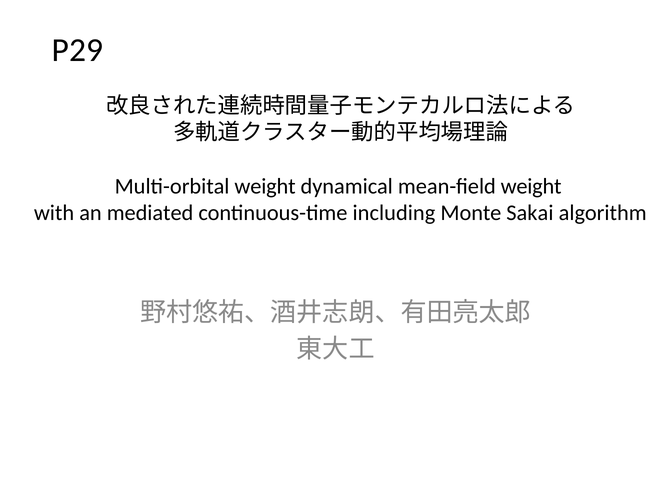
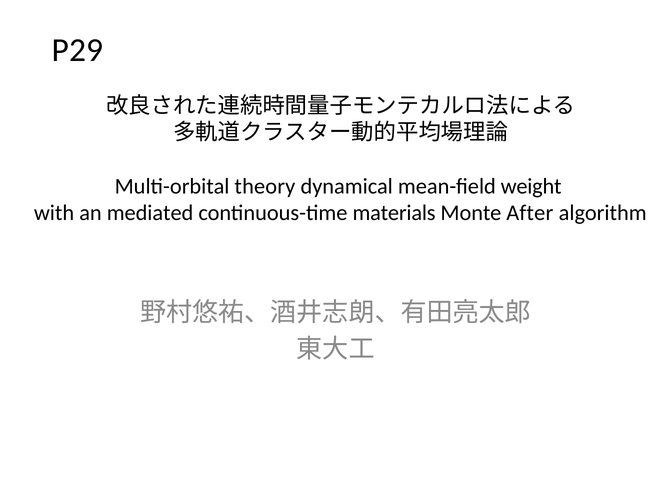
Multi-orbital weight: weight -> theory
including: including -> materials
Sakai: Sakai -> After
